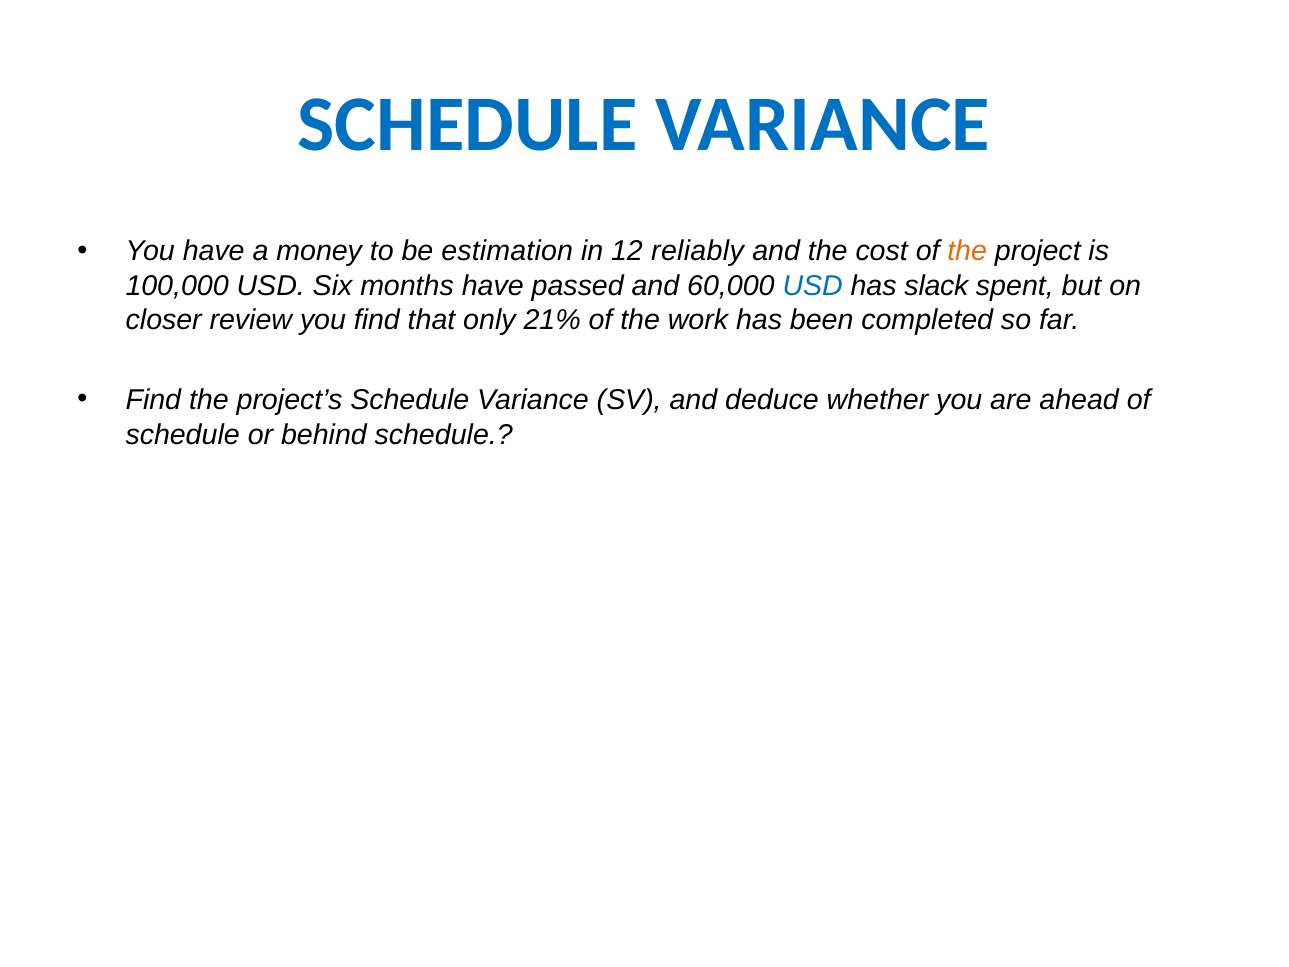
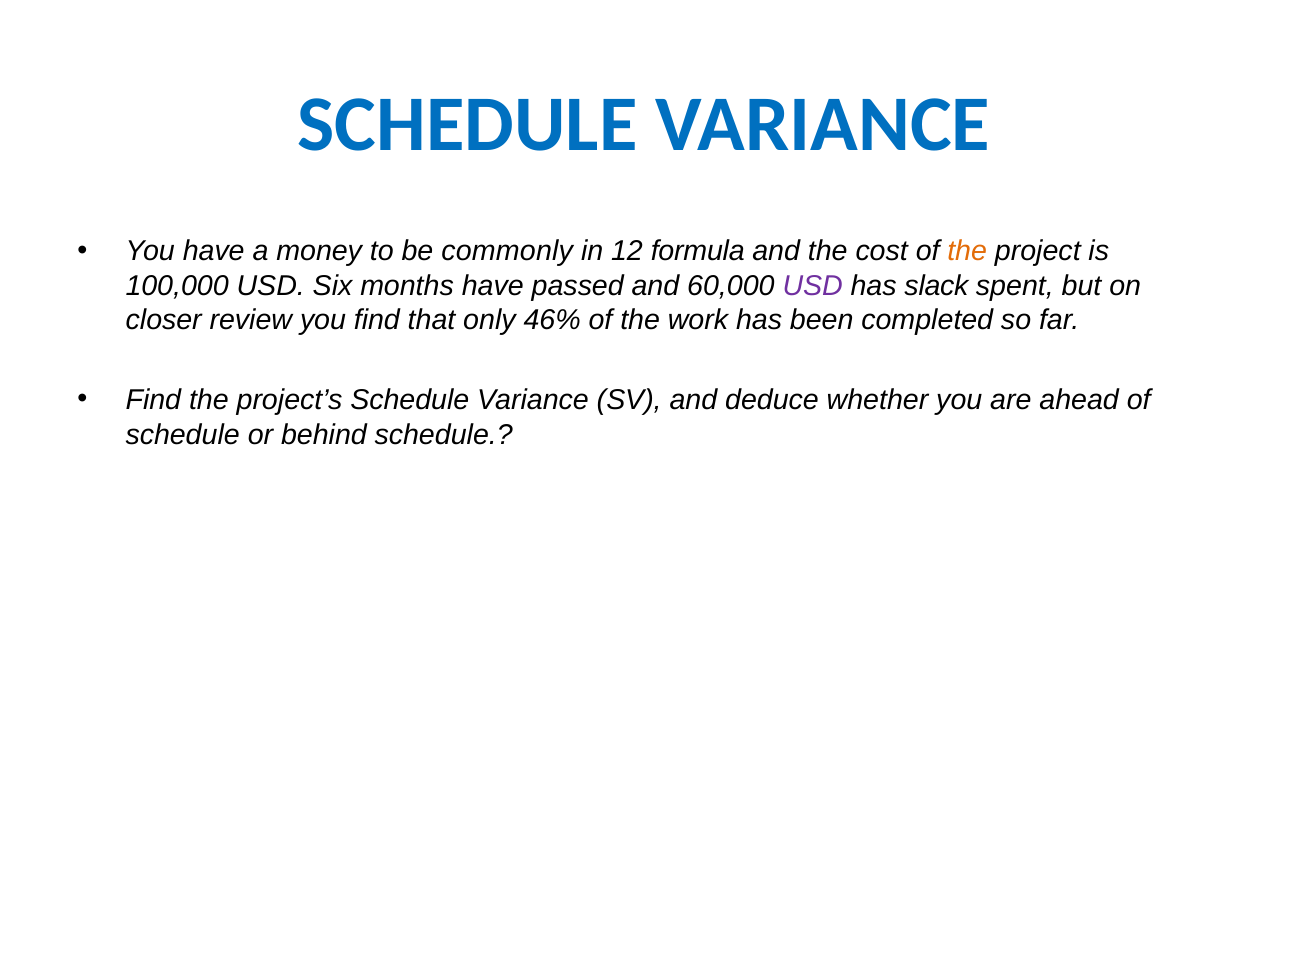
estimation: estimation -> commonly
reliably: reliably -> formula
USD at (813, 286) colour: blue -> purple
21%: 21% -> 46%
